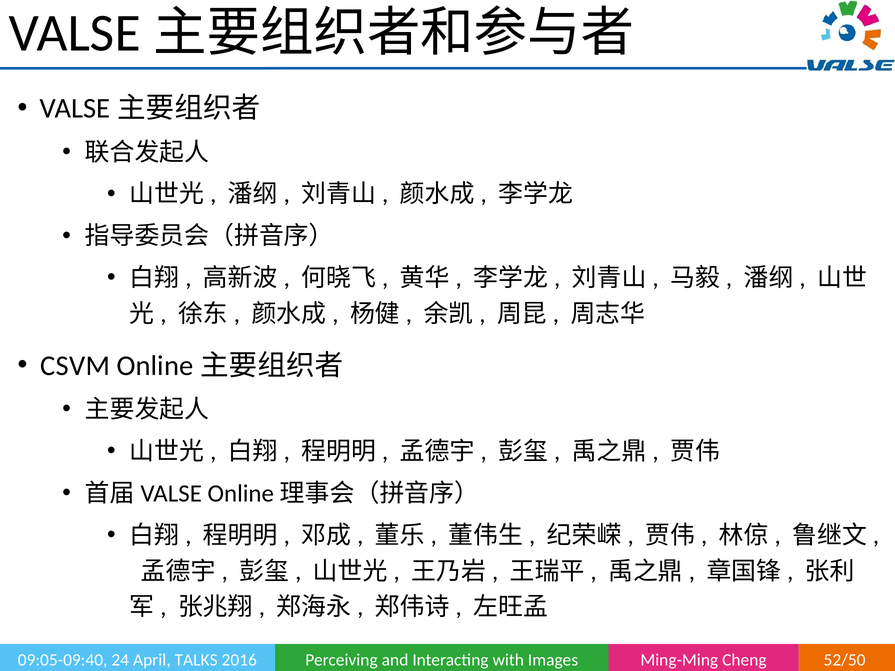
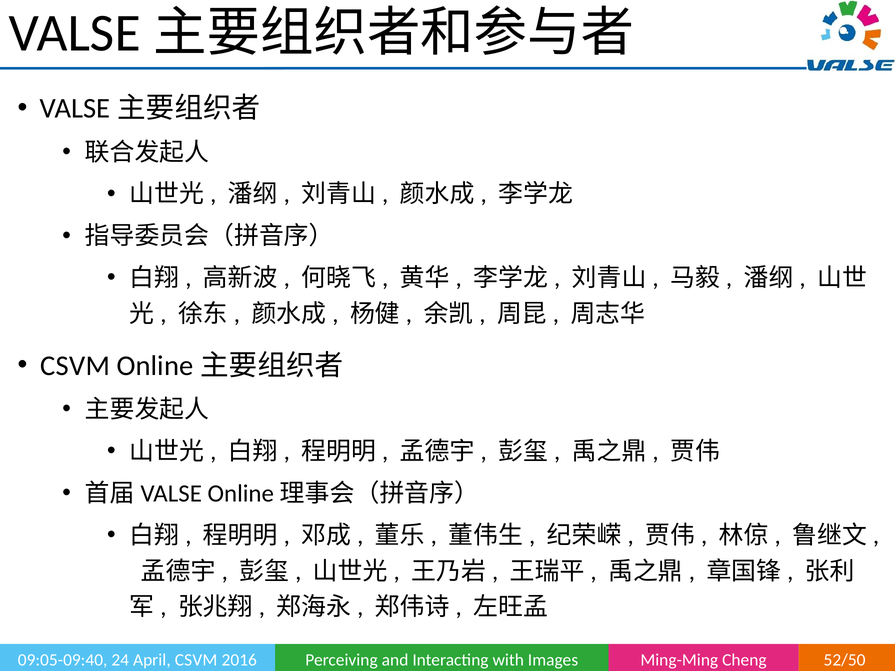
TALKS at (196, 660): TALKS -> CSVM
